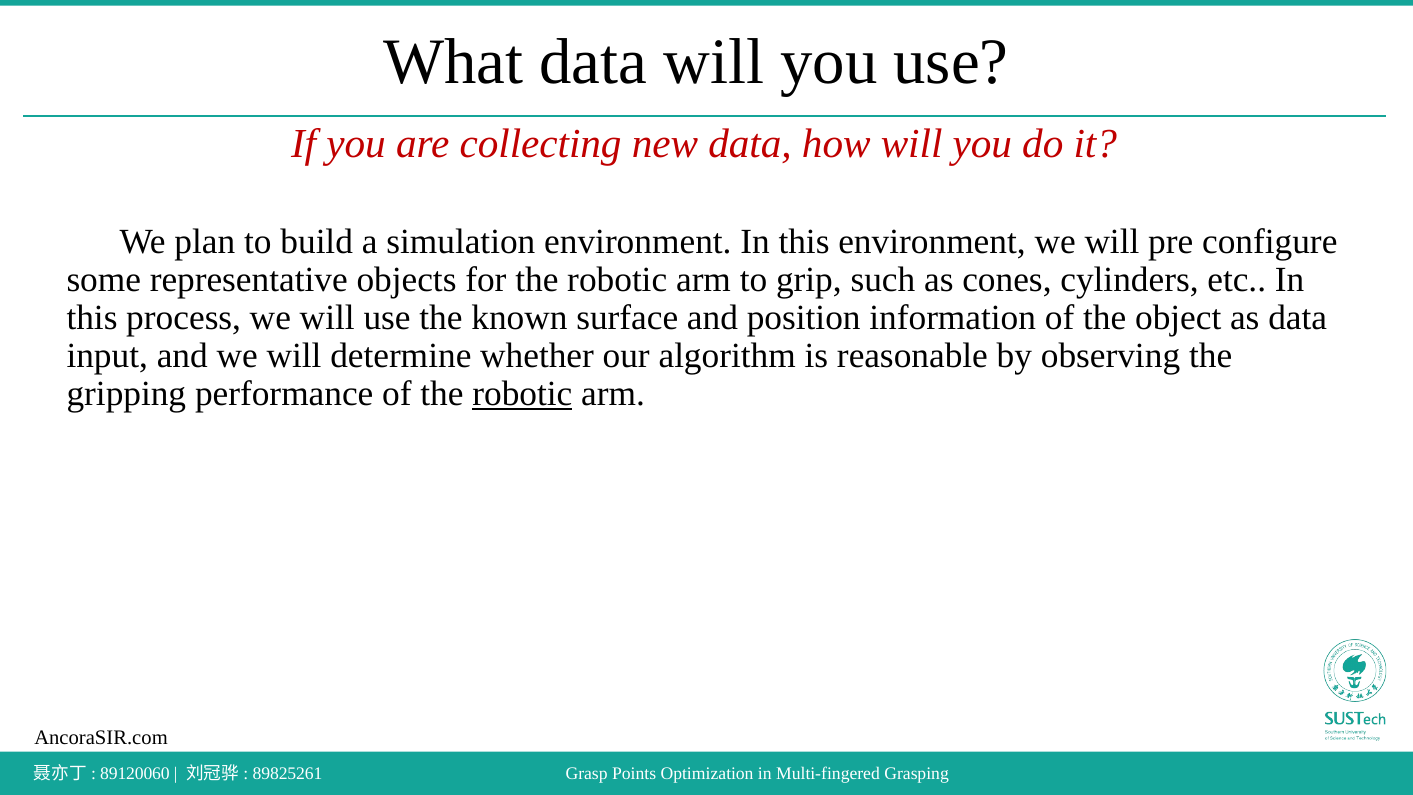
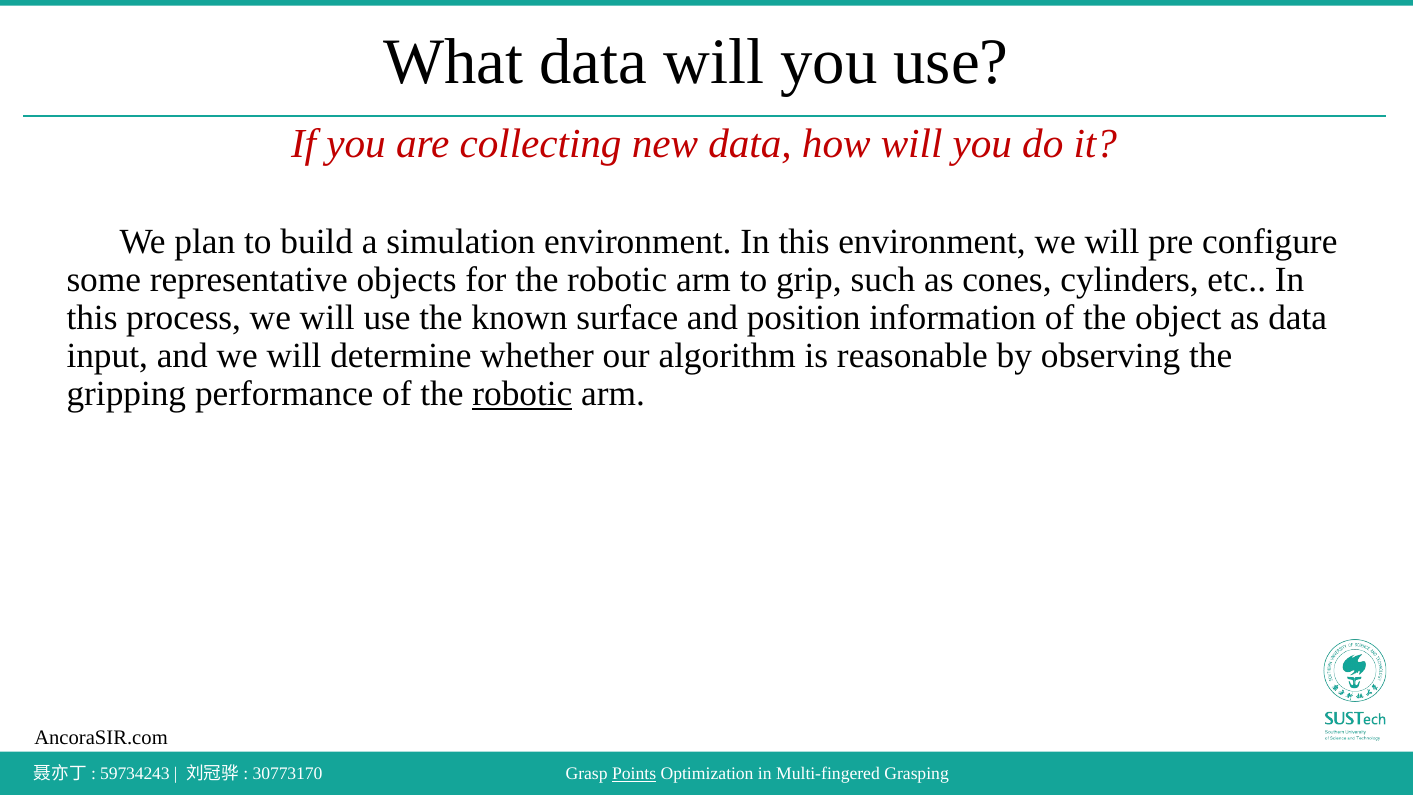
89120060: 89120060 -> 59734243
89825261: 89825261 -> 30773170
Points underline: none -> present
